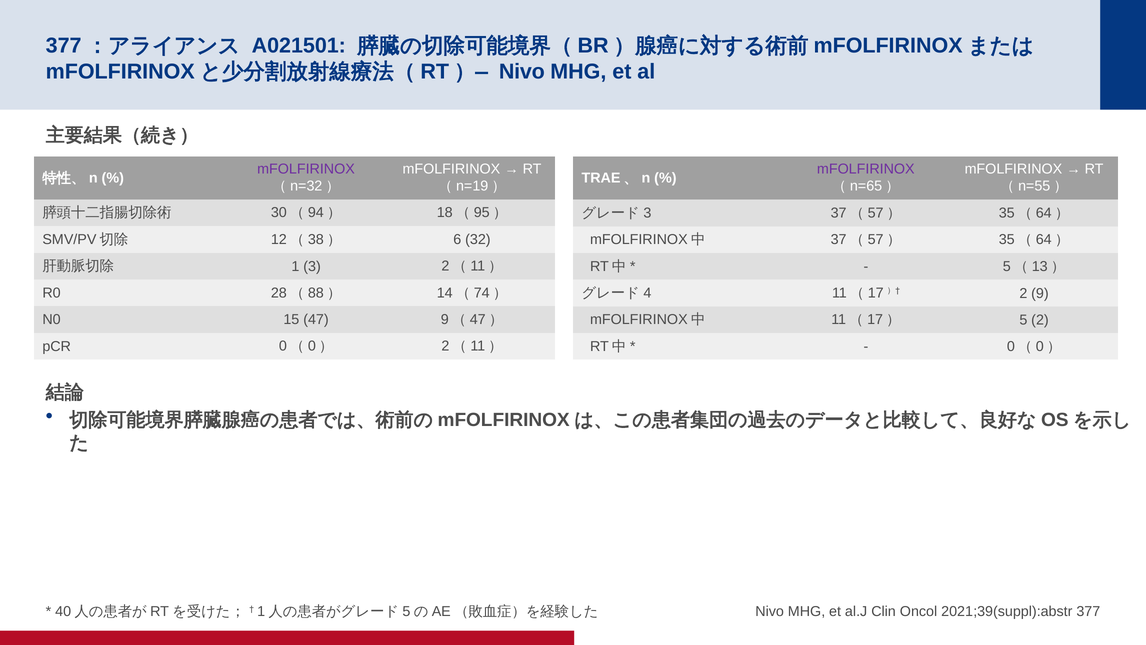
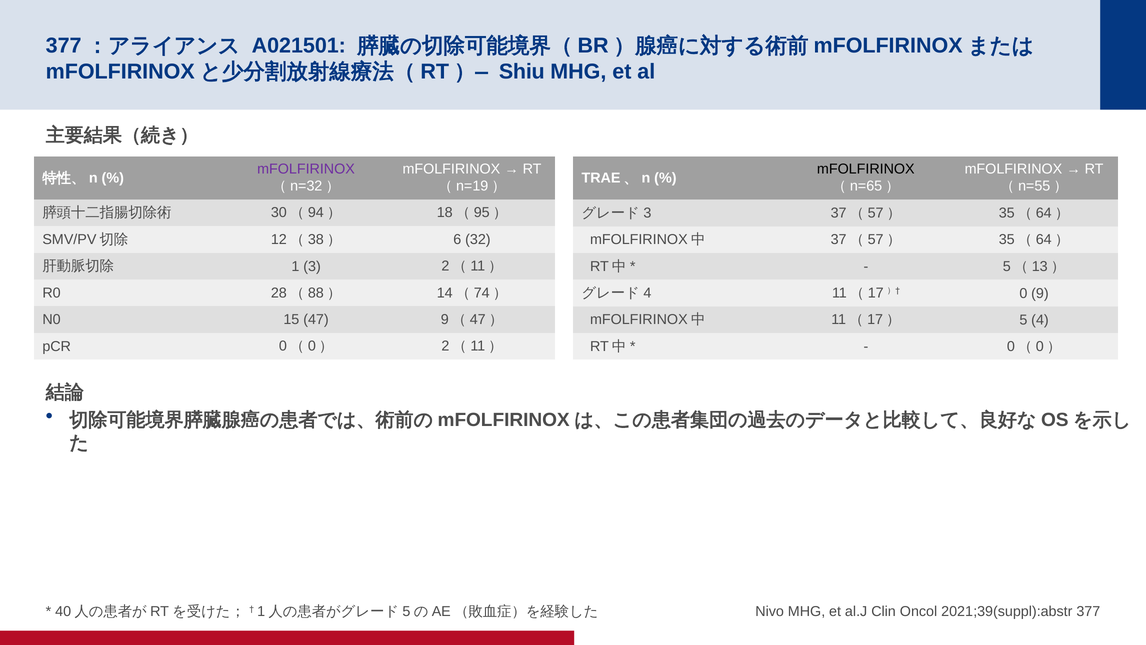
Nivo at (522, 71): Nivo -> Shiu
mFOLFIRINOX at (866, 169) colour: purple -> black
2 at (1023, 293): 2 -> 0
5 2: 2 -> 4
